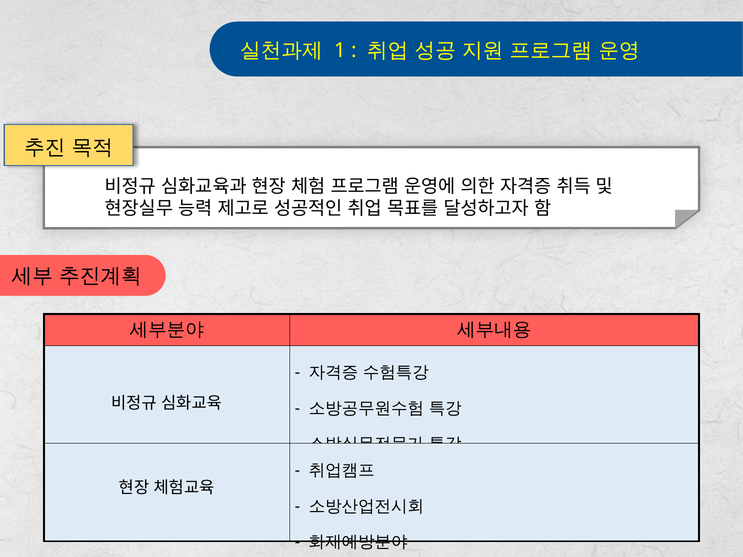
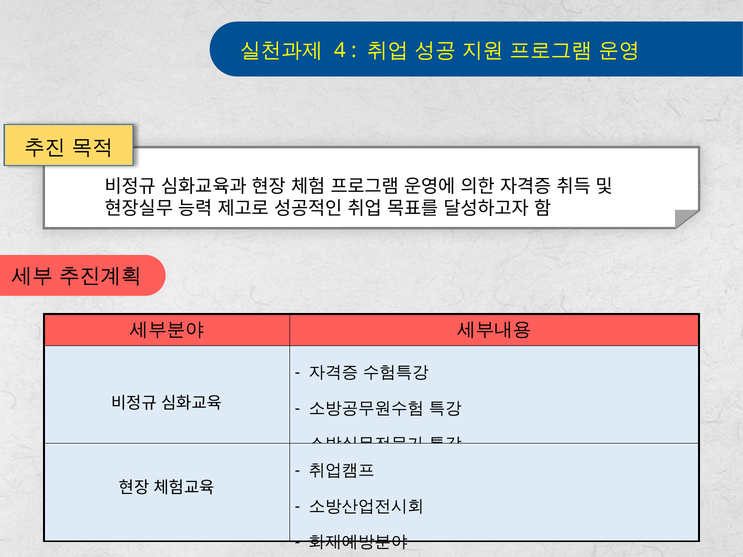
1: 1 -> 4
